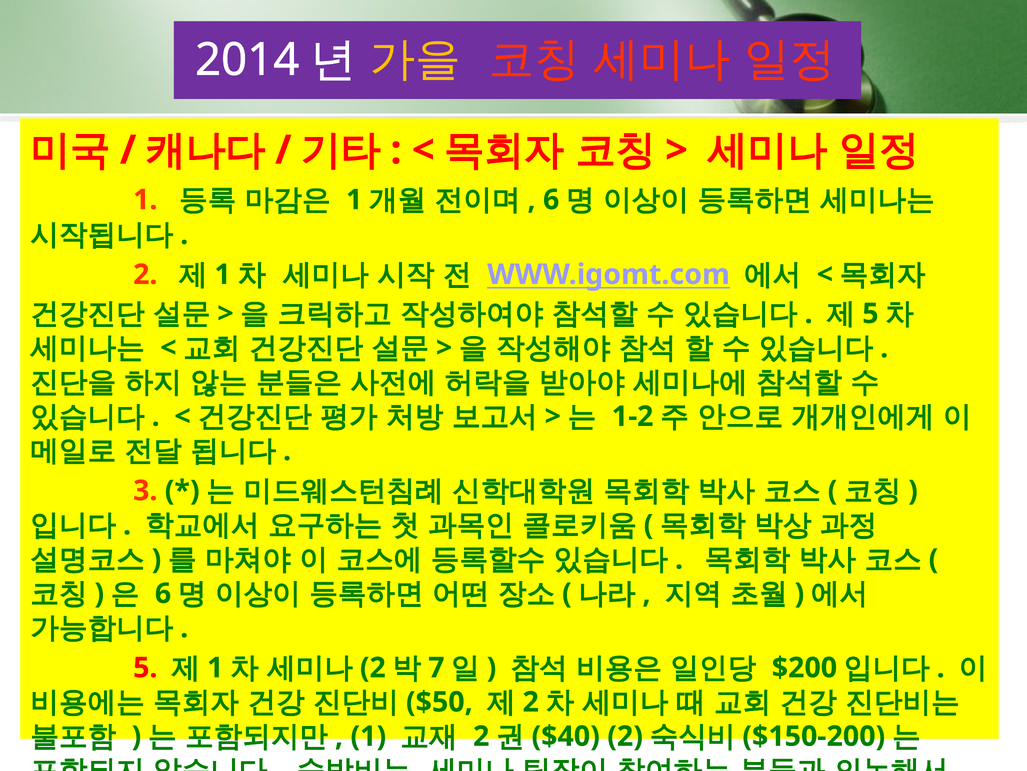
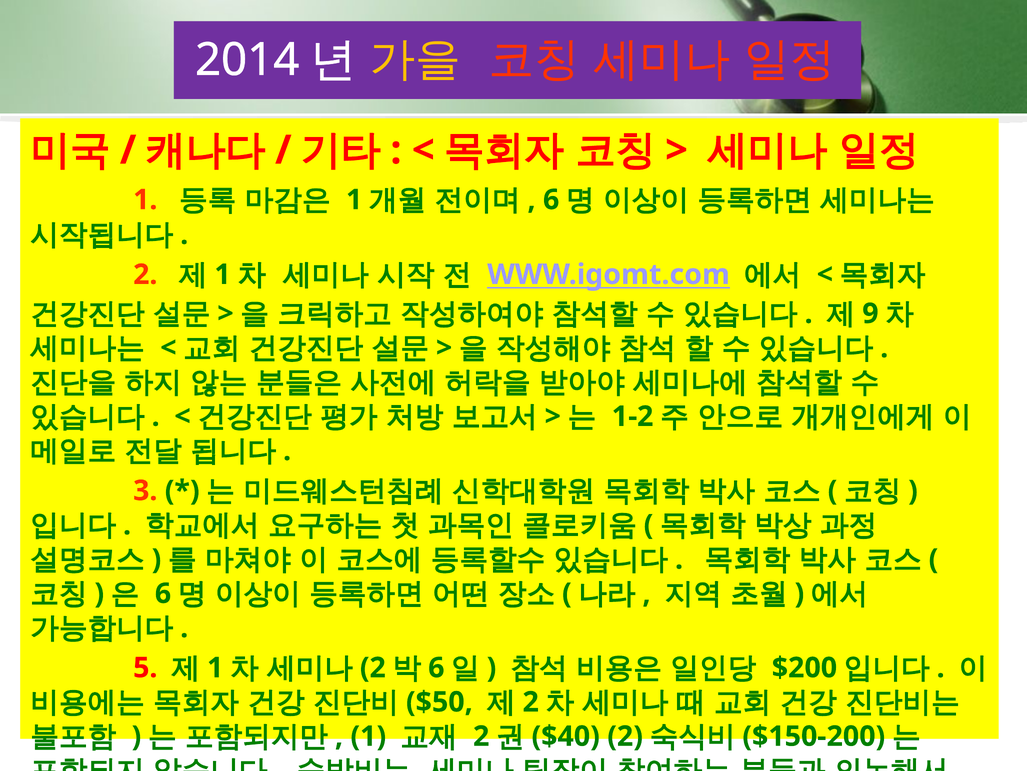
5 at (870, 313): 5 -> 9
7 at (436, 667): 7 -> 6
